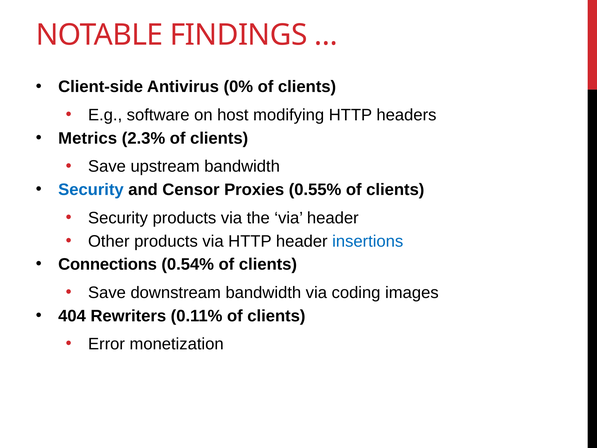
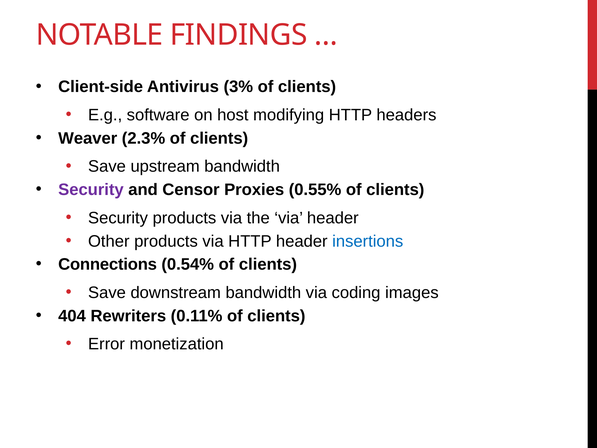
0%: 0% -> 3%
Metrics: Metrics -> Weaver
Security at (91, 190) colour: blue -> purple
